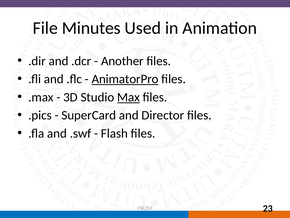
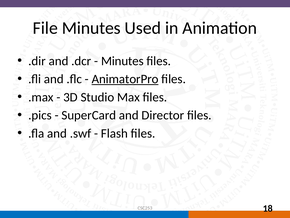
Another at (122, 61): Another -> Minutes
Max underline: present -> none
23: 23 -> 18
